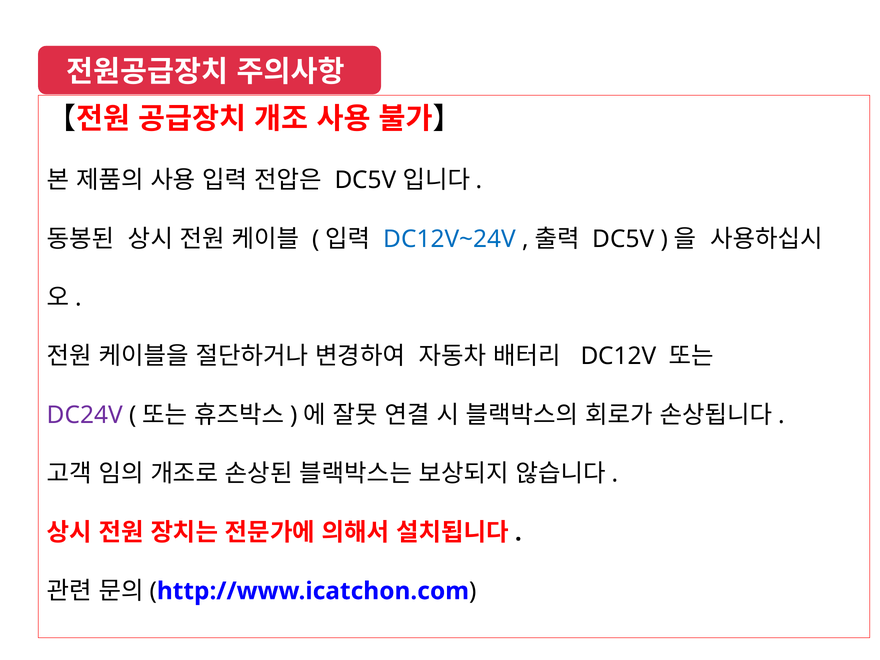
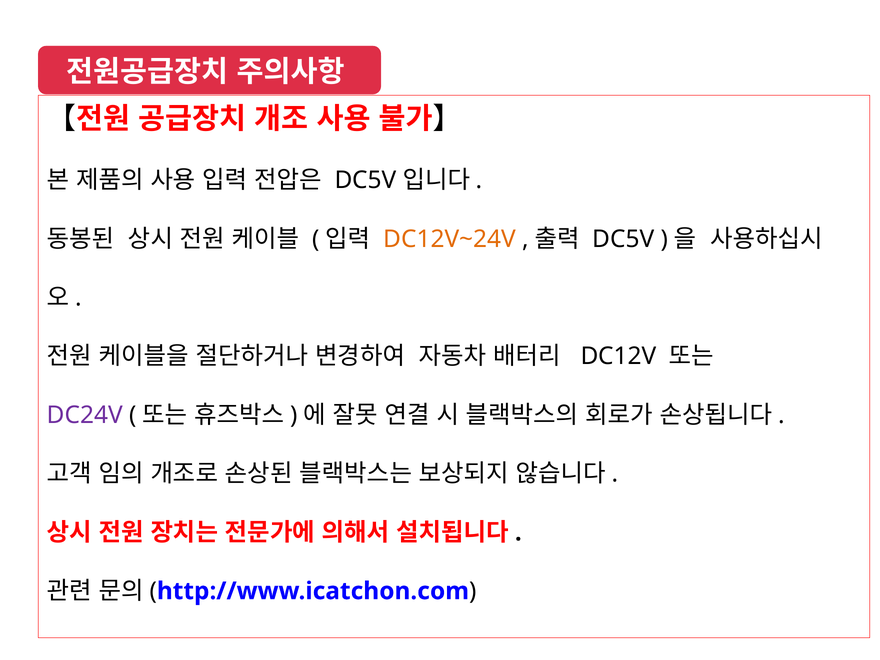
DC12V~24V colour: blue -> orange
